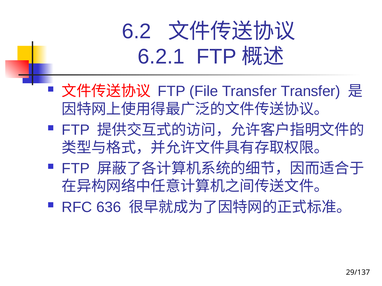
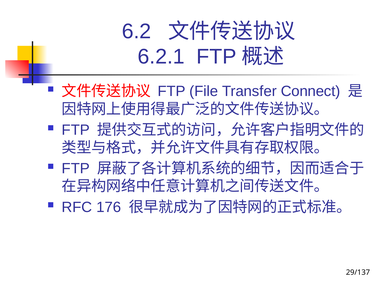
Transfer Transfer: Transfer -> Connect
636: 636 -> 176
